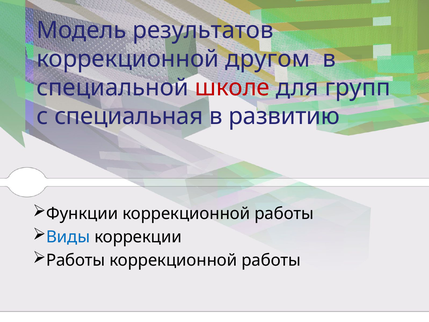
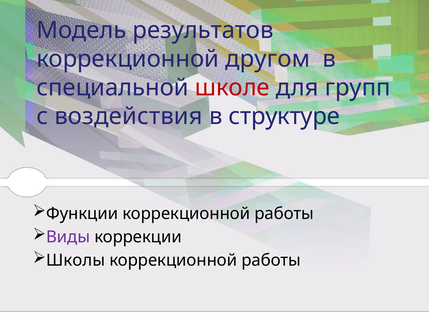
специальная: специальная -> воздействия
развитию: развитию -> структуре
Виды colour: blue -> purple
Работы at (76, 260): Работы -> Школы
